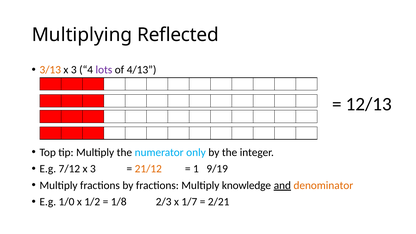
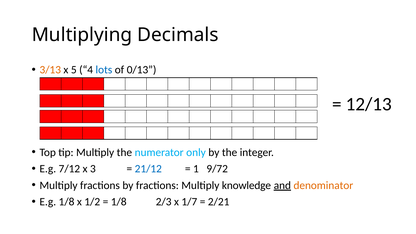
Reflected: Reflected -> Decimals
3 at (74, 70): 3 -> 5
lots colour: purple -> blue
4/13: 4/13 -> 0/13
21/12 colour: orange -> blue
9/19: 9/19 -> 9/72
E.g 1/0: 1/0 -> 1/8
